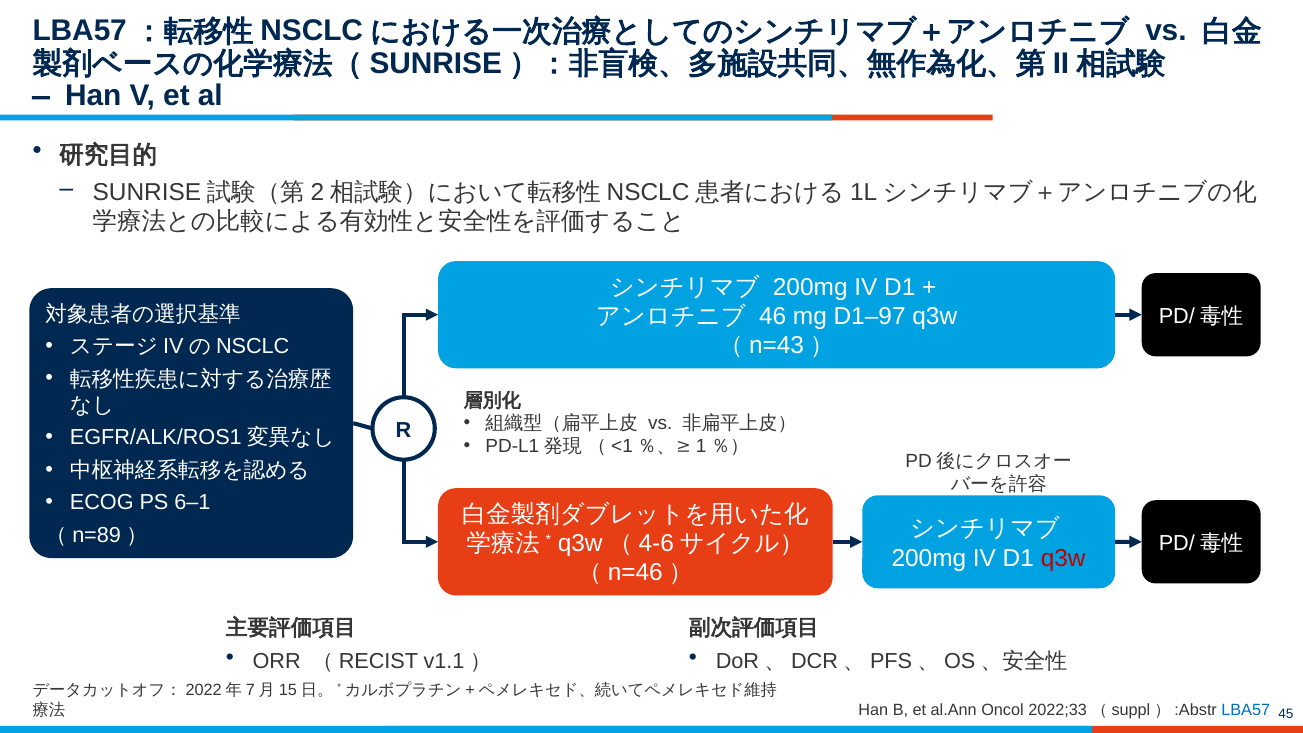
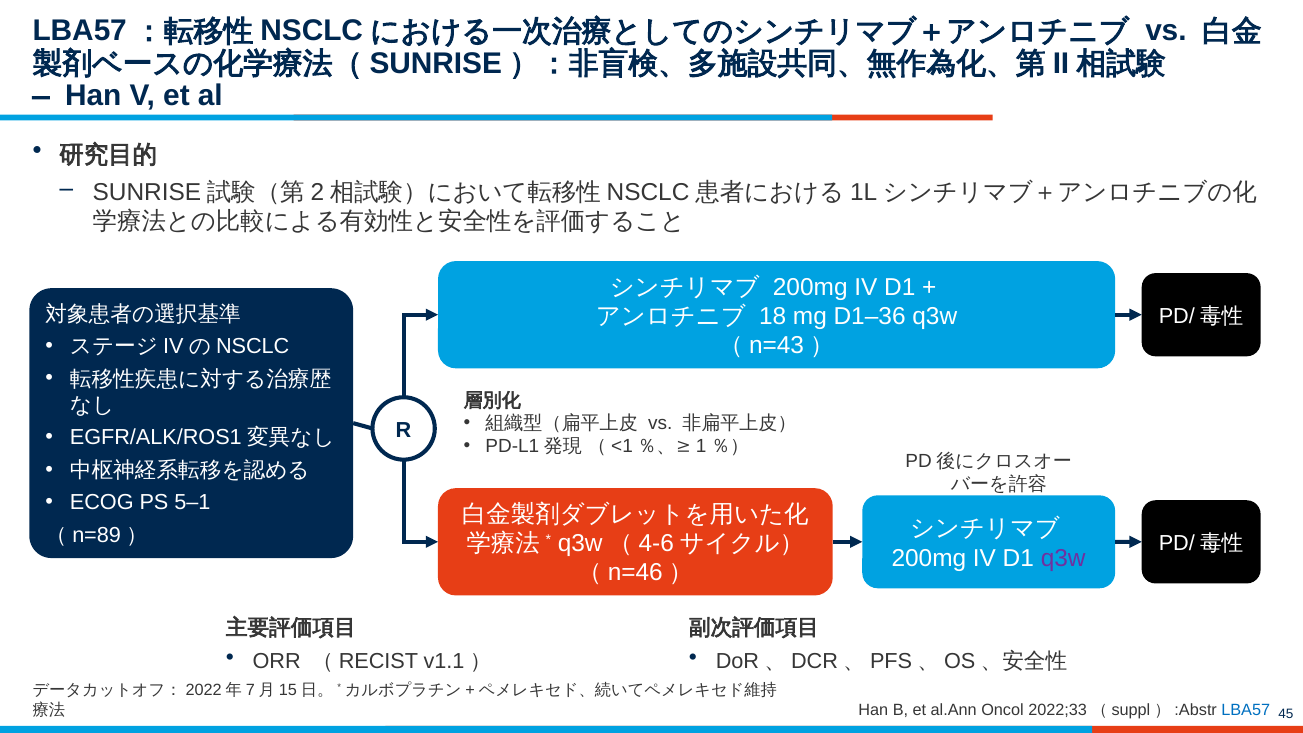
46: 46 -> 18
D1–97: D1–97 -> D1–36
6–1: 6–1 -> 5–1
q3w at (1063, 558) colour: red -> purple
